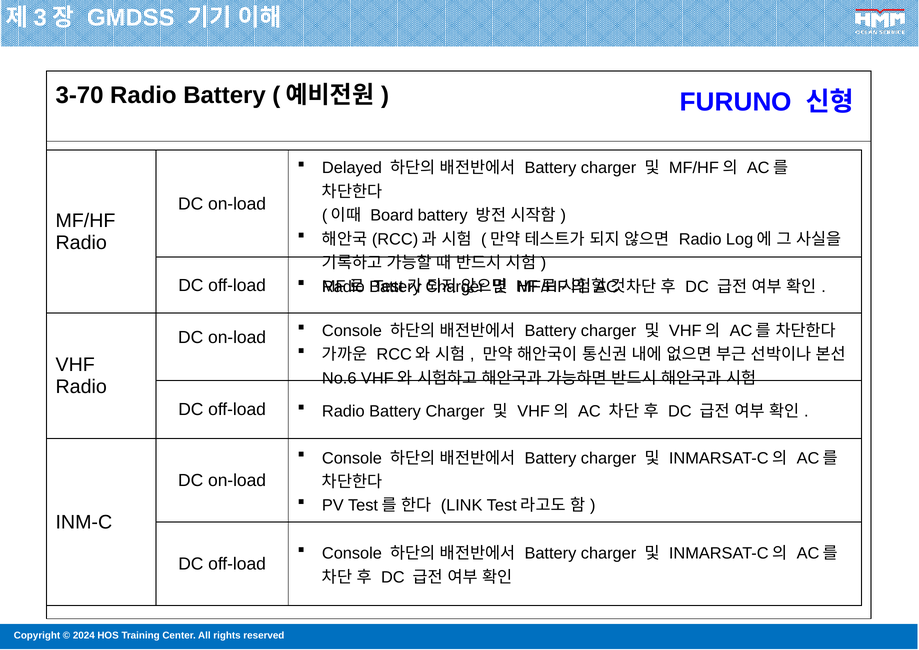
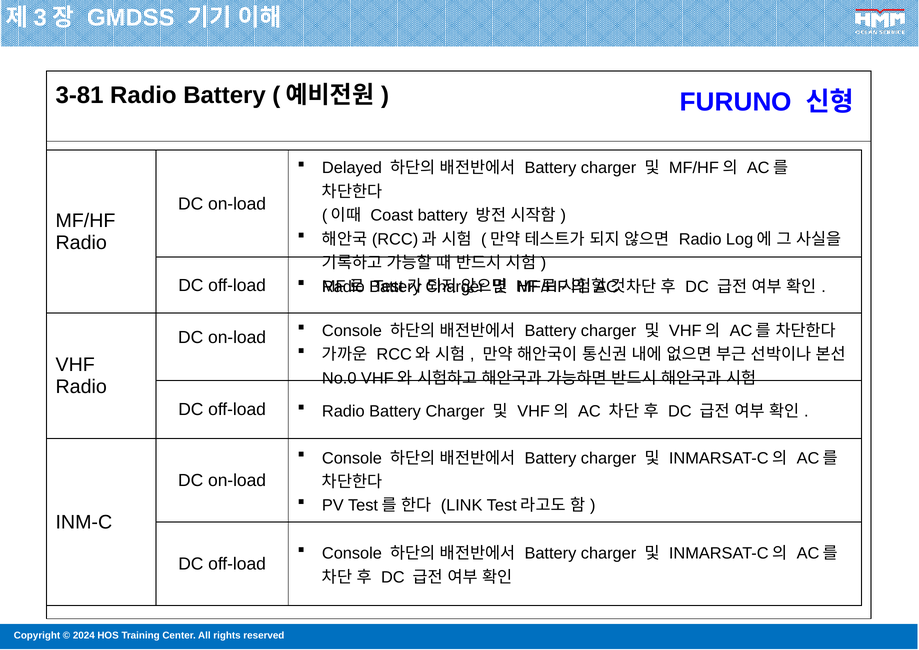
3-70: 3-70 -> 3-81
Board: Board -> Coast
No.6: No.6 -> No.0
